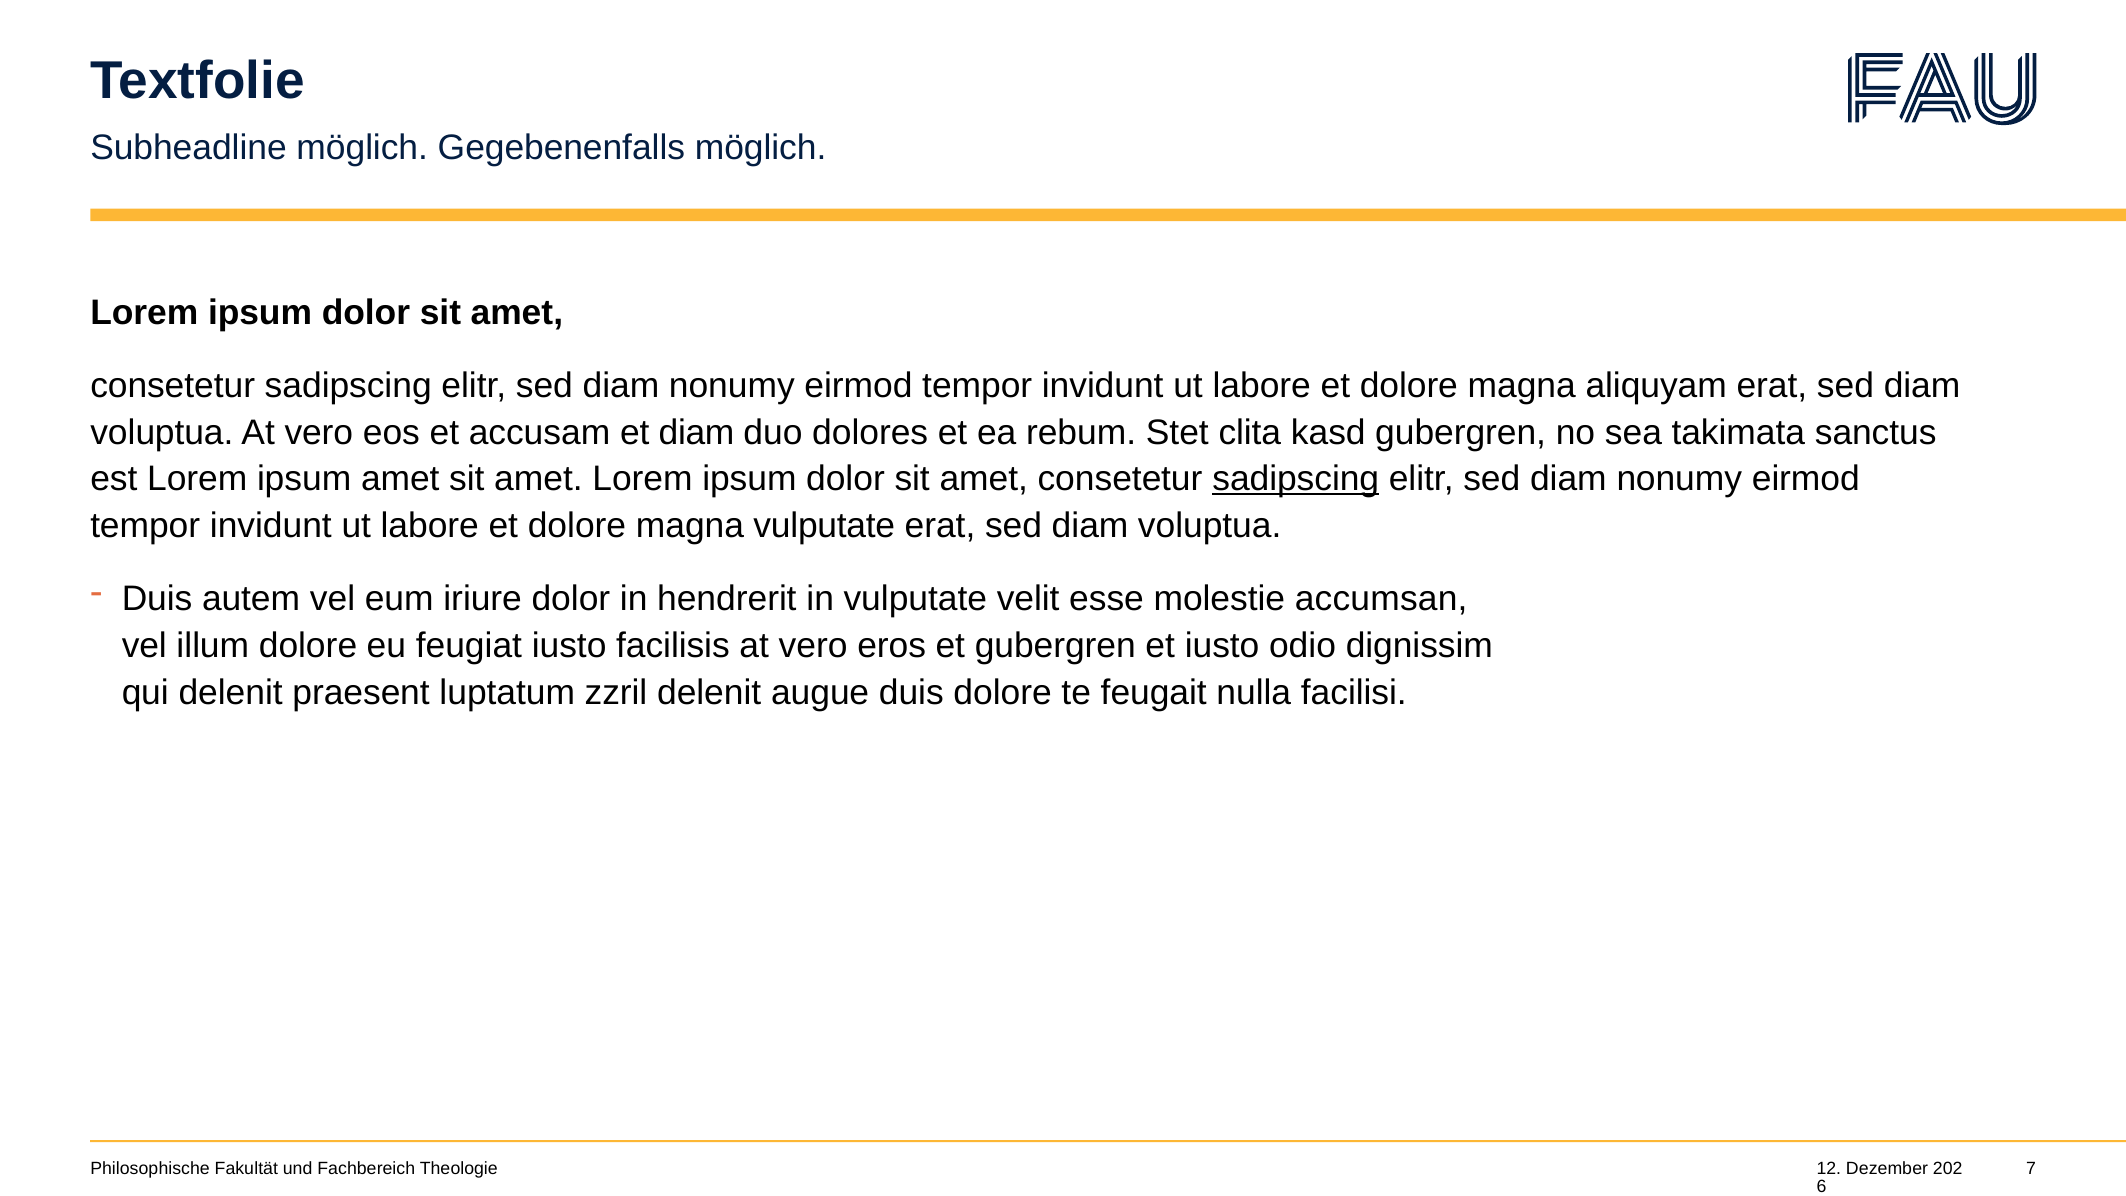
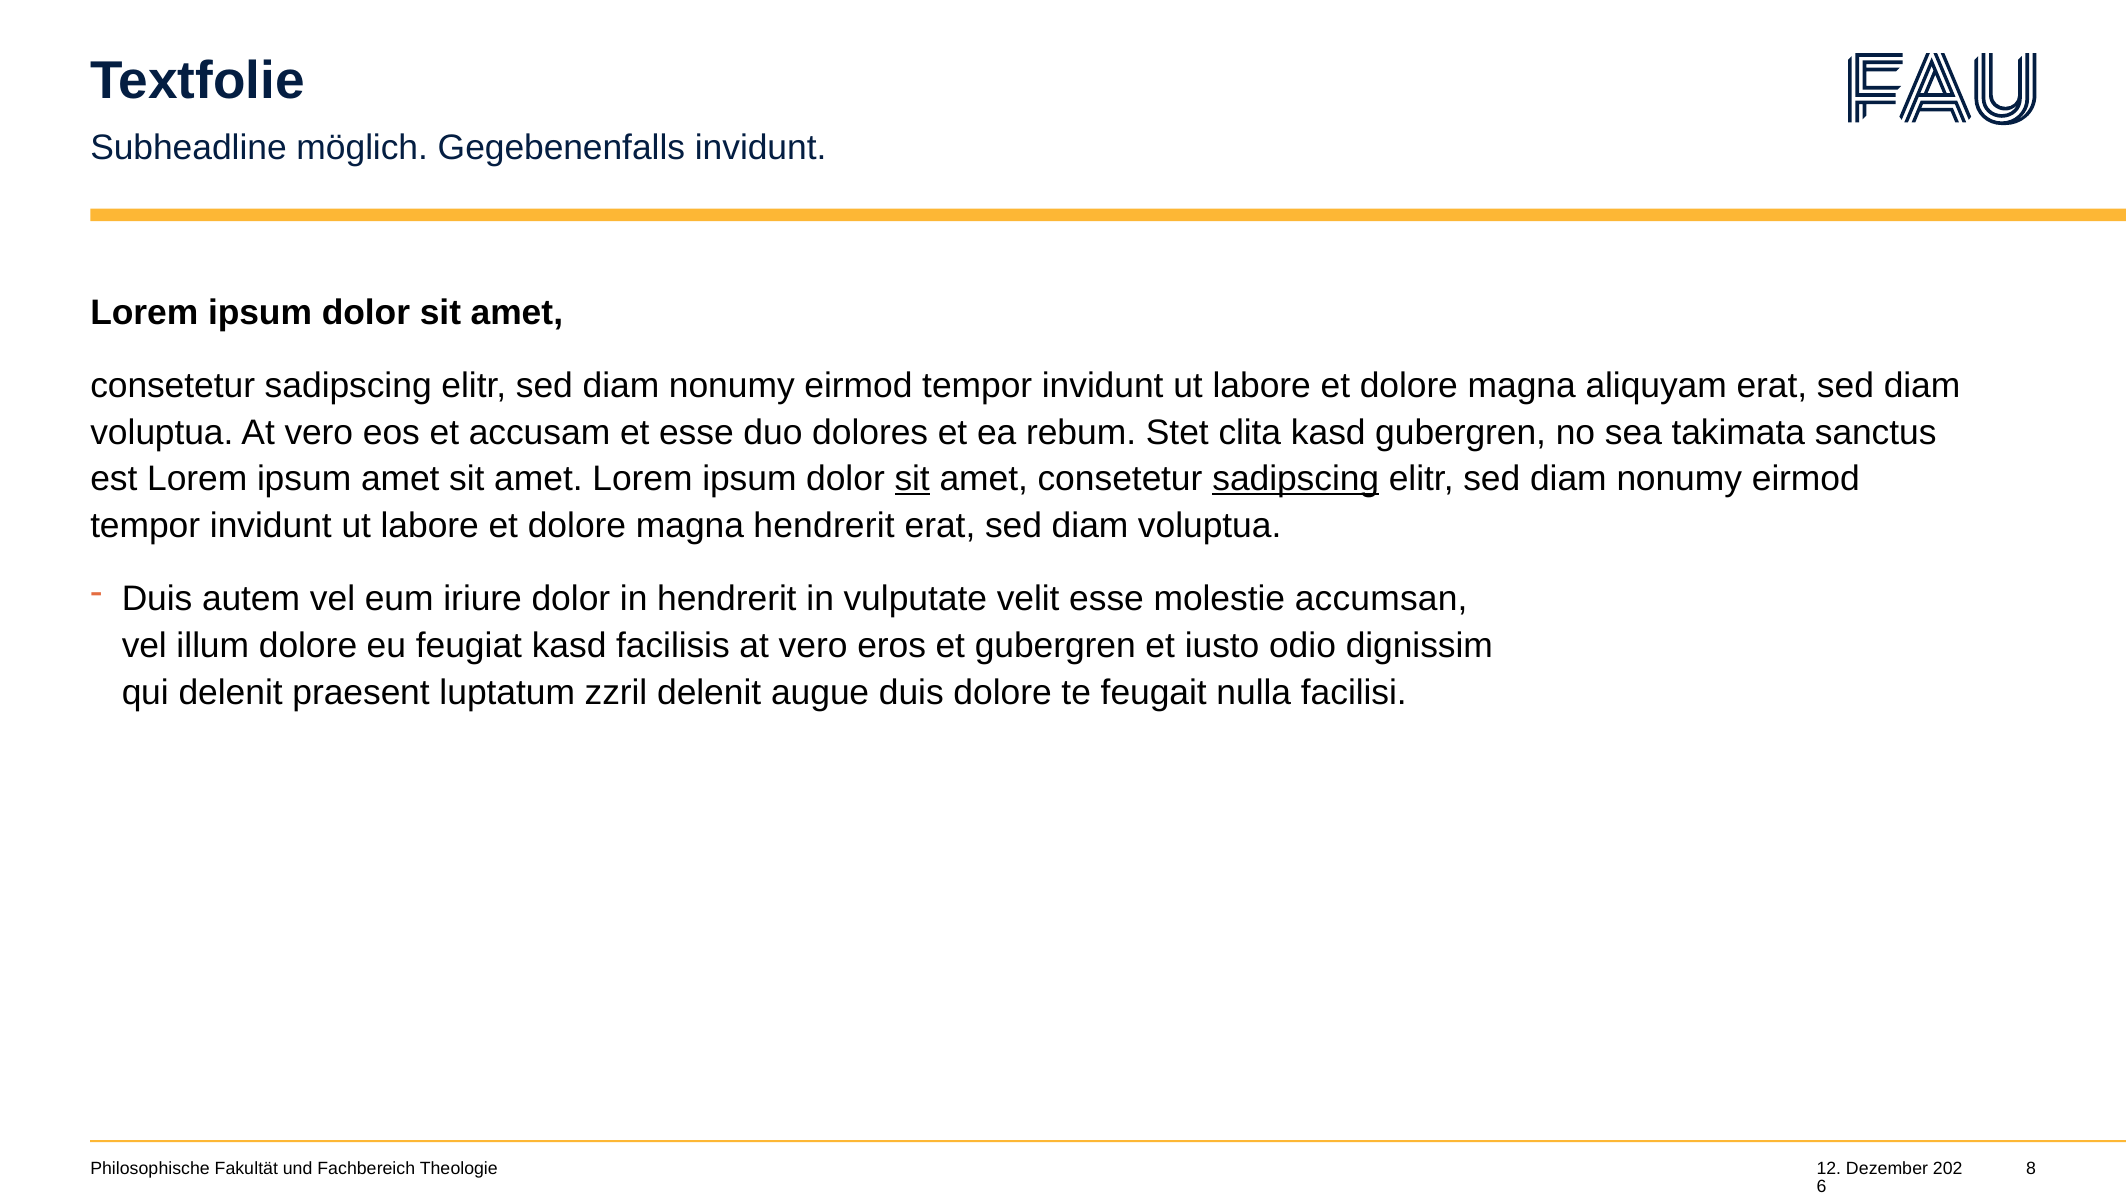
Gegebenenfalls möglich: möglich -> invidunt
et diam: diam -> esse
sit at (912, 479) underline: none -> present
magna vulputate: vulputate -> hendrerit
feugiat iusto: iusto -> kasd
7: 7 -> 8
